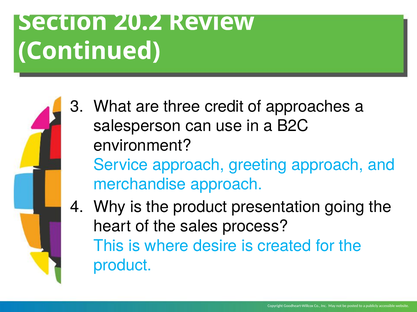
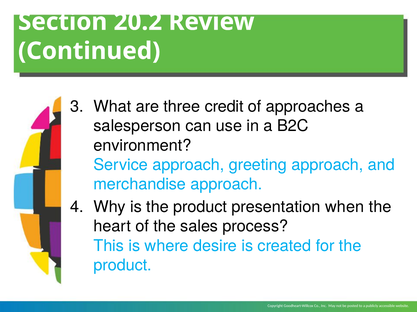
going: going -> when
